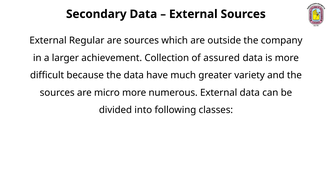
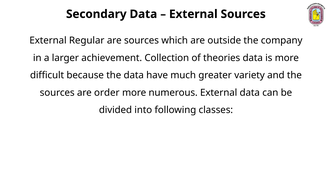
assured: assured -> theories
micro: micro -> order
